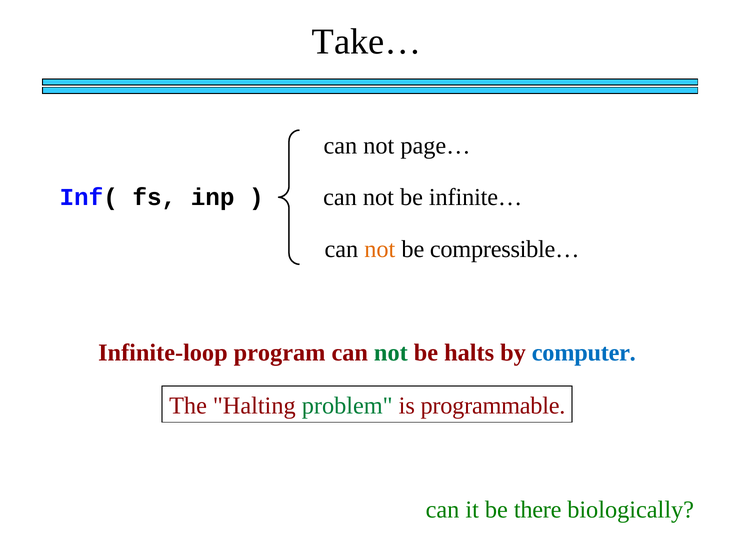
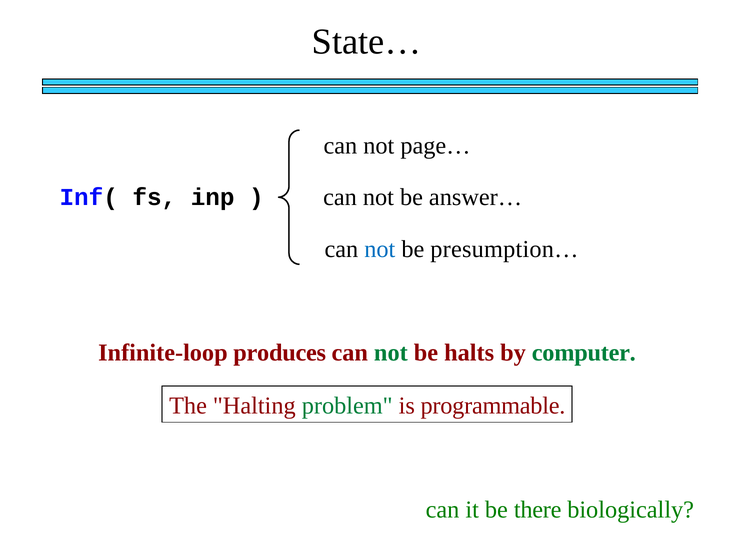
Take…: Take… -> State…
infinite…: infinite… -> answer…
not at (380, 249) colour: orange -> blue
compressible…: compressible… -> presumption…
program: program -> produces
computer colour: blue -> green
